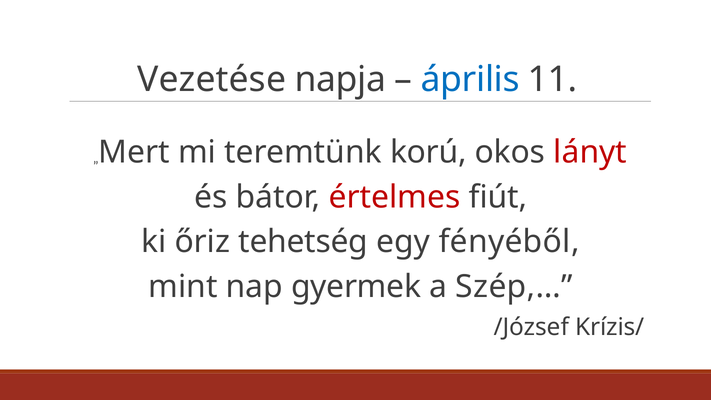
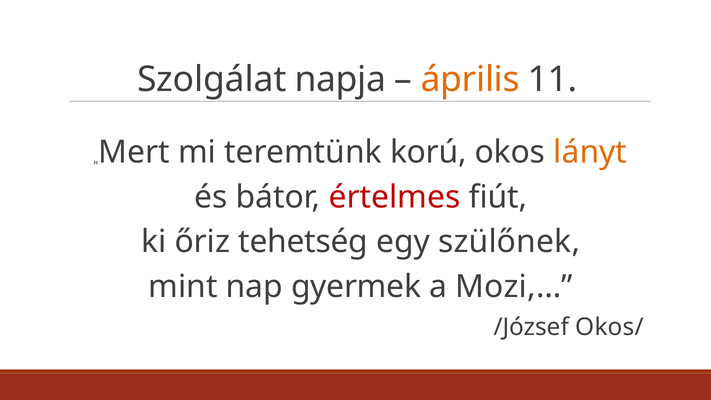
Vezetése: Vezetése -> Szolgálat
április colour: blue -> orange
lányt colour: red -> orange
fényéből: fényéből -> szülőnek
Szép,…: Szép,… -> Mozi,…
Krízis/: Krízis/ -> Okos/
